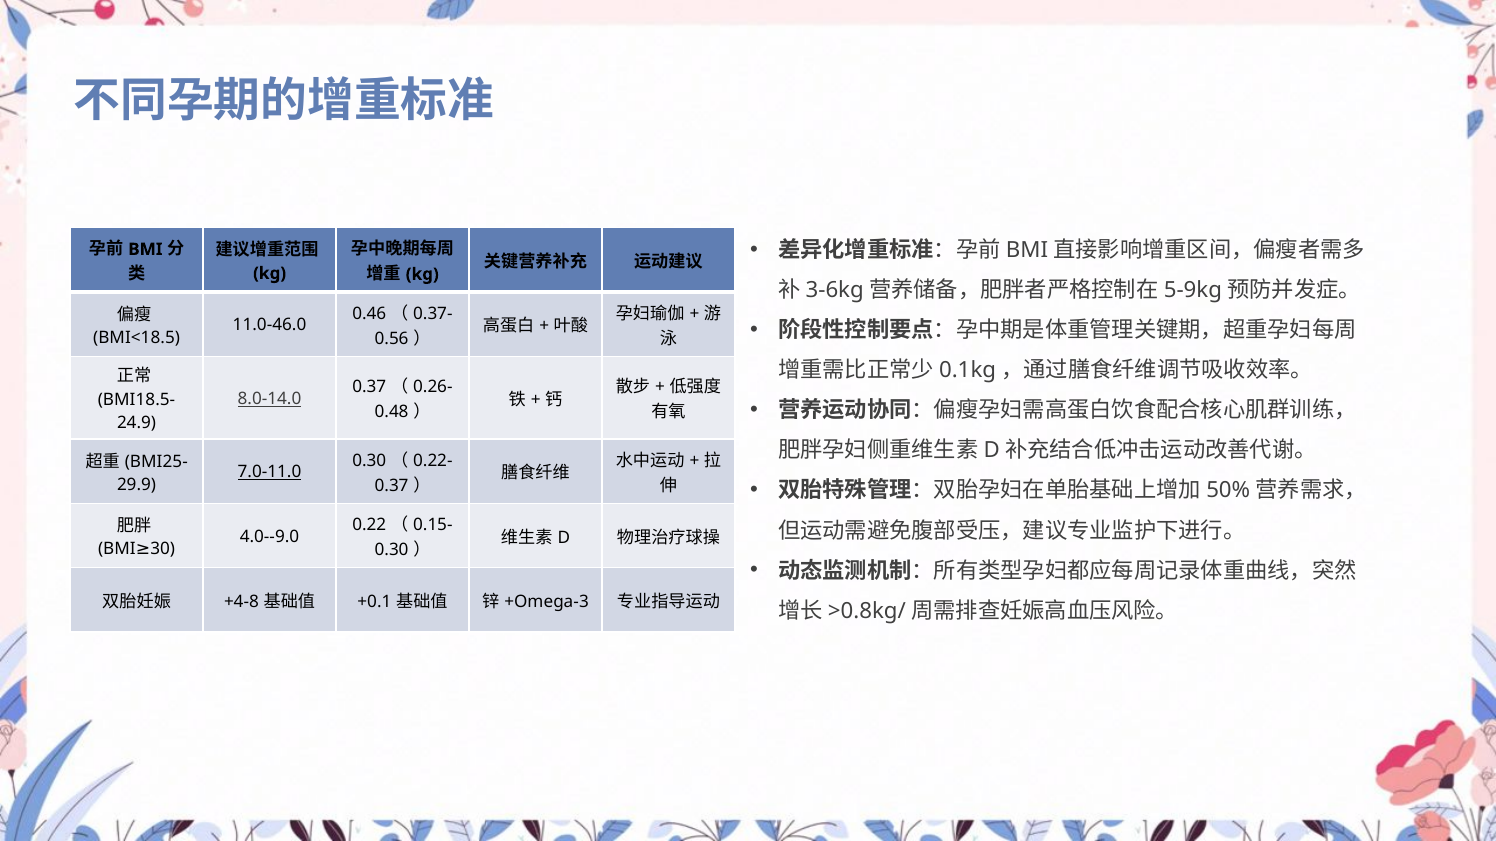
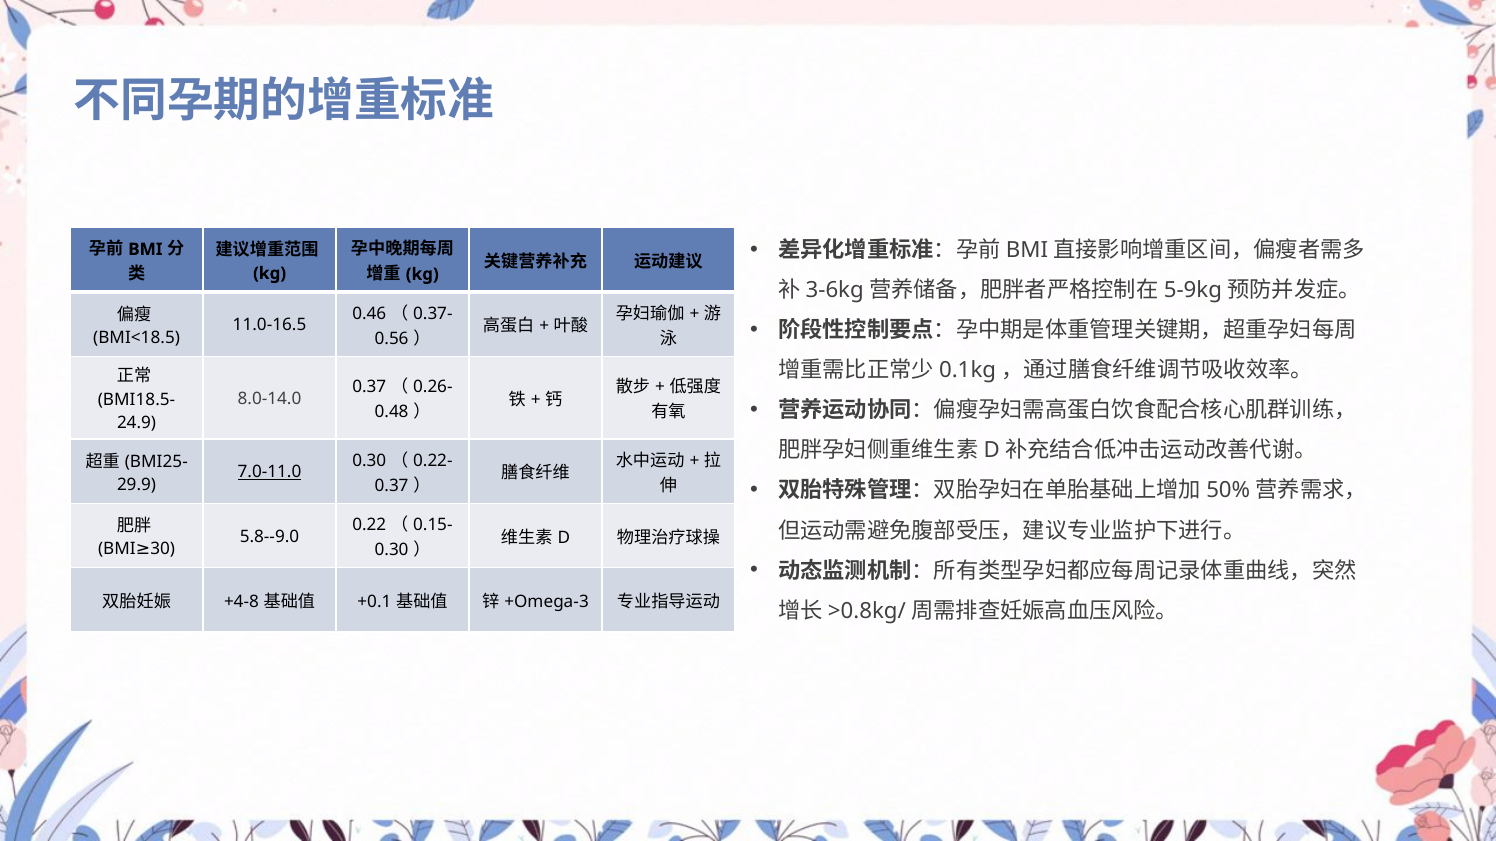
11.0-46.0: 11.0-46.0 -> 11.0-16.5
8.0-14.0 underline: present -> none
4.0--9.0: 4.0--9.0 -> 5.8--9.0
